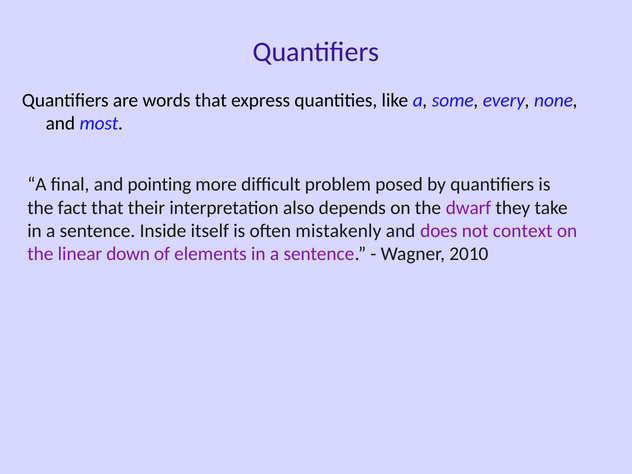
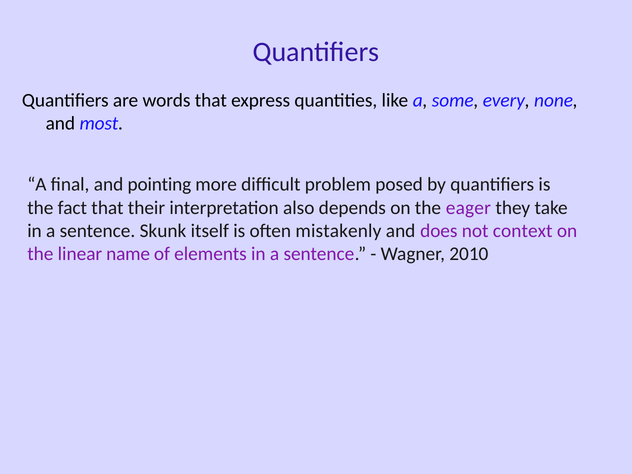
dwarf: dwarf -> eager
Inside: Inside -> Skunk
down: down -> name
